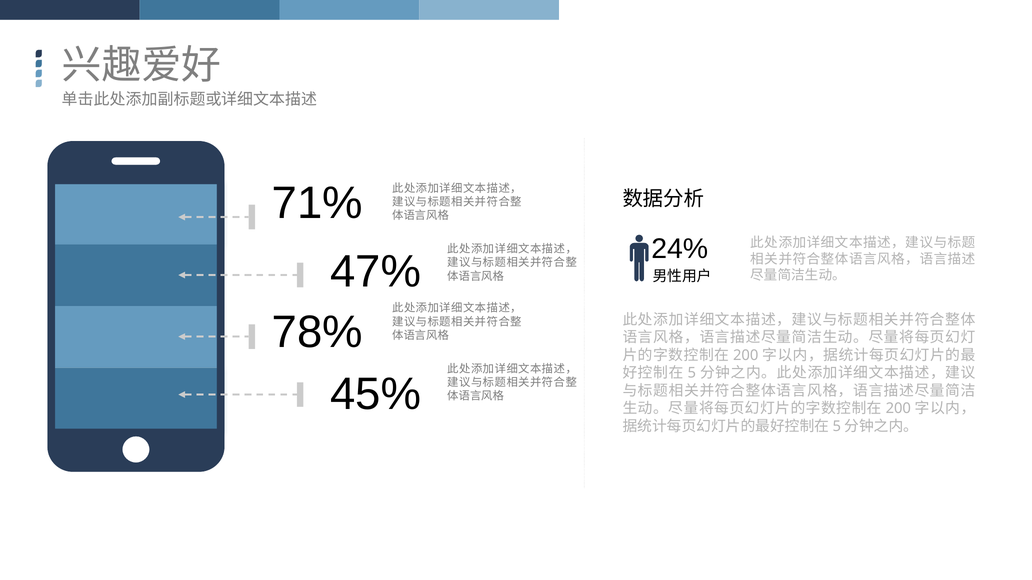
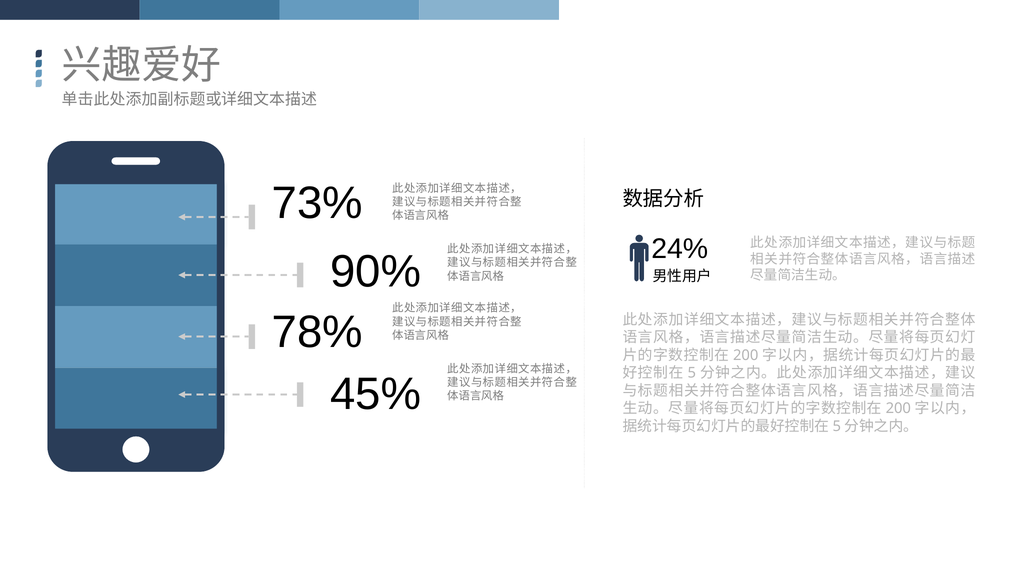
71%: 71% -> 73%
47%: 47% -> 90%
